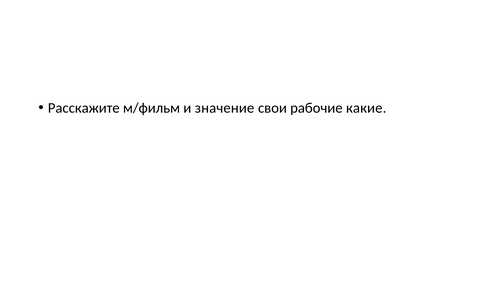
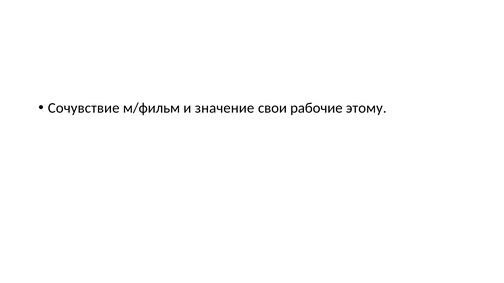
Расскажите: Расскажите -> Сочувствие
какие: какие -> этому
